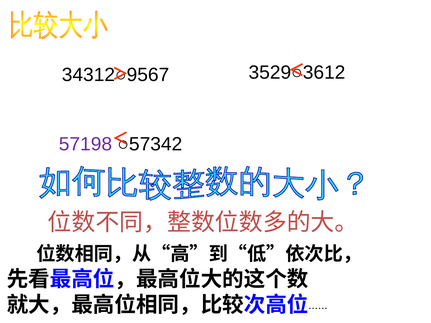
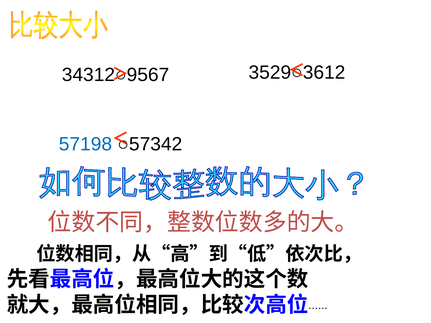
57198 colour: purple -> blue
